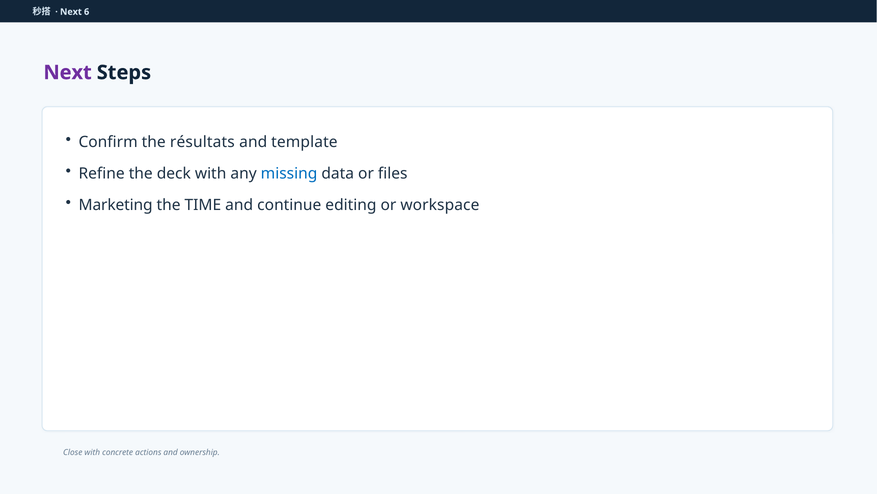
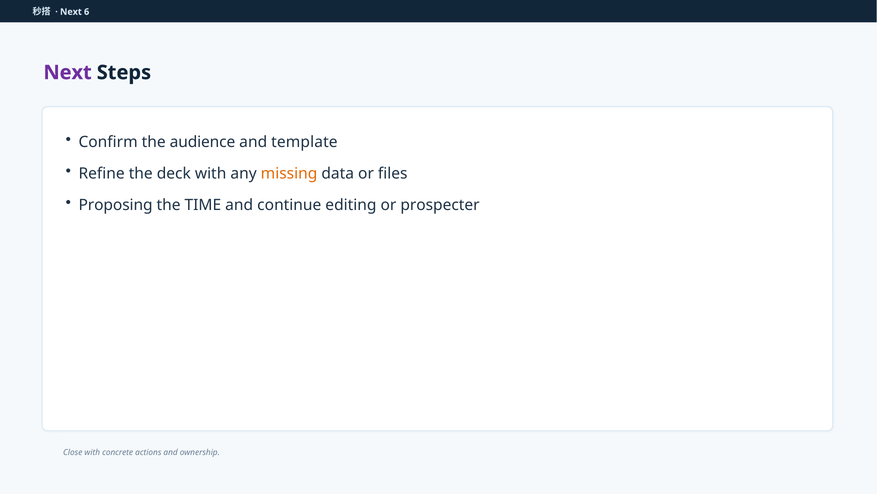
résultats: résultats -> audience
missing colour: blue -> orange
Marketing: Marketing -> Proposing
workspace: workspace -> prospecter
